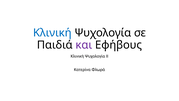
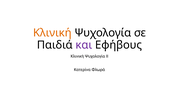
Κλινική at (52, 33) colour: blue -> orange
